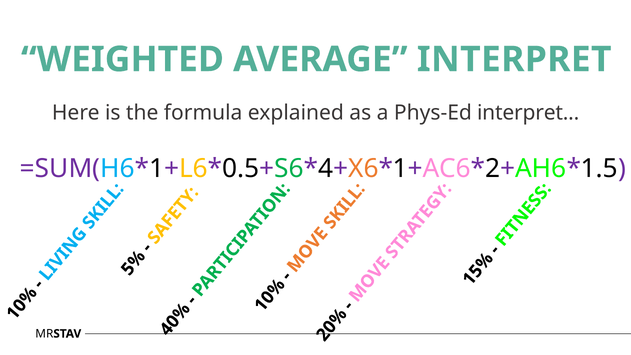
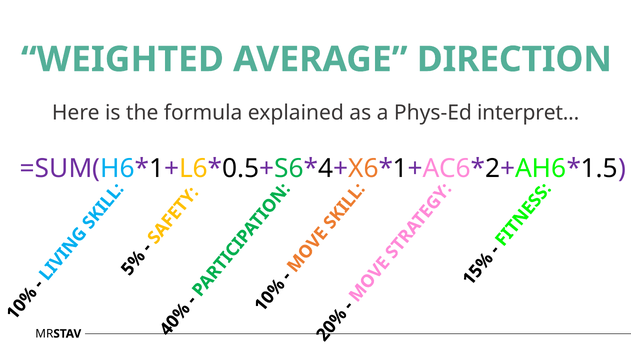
AVERAGE INTERPRET: INTERPRET -> DIRECTION
